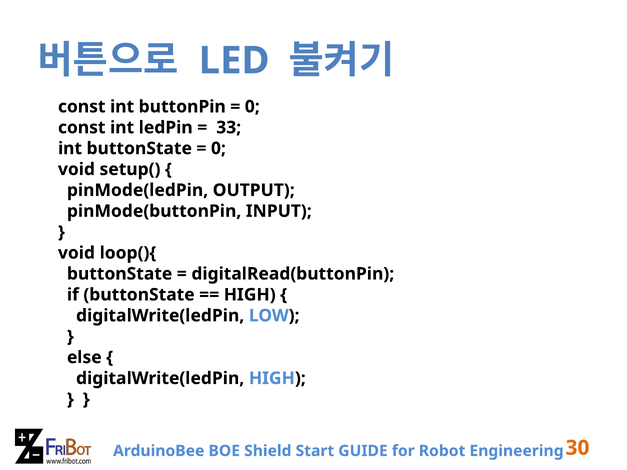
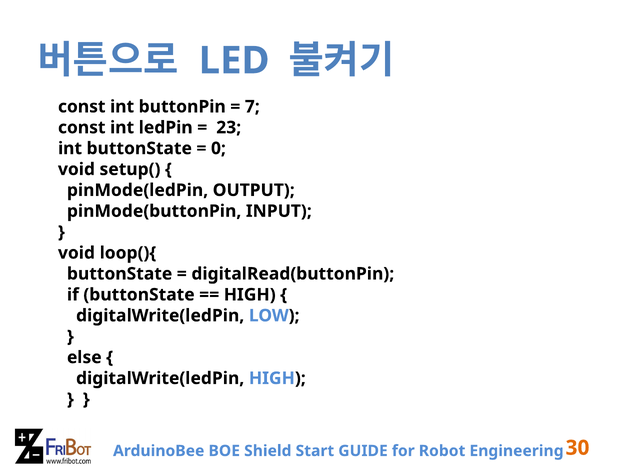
0 at (252, 107): 0 -> 7
33: 33 -> 23
